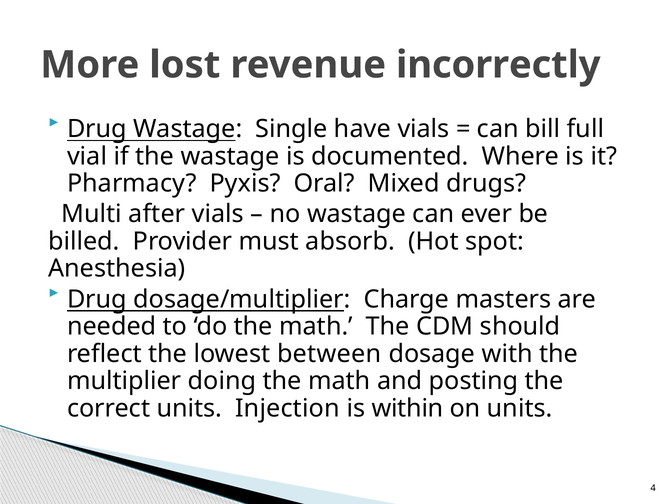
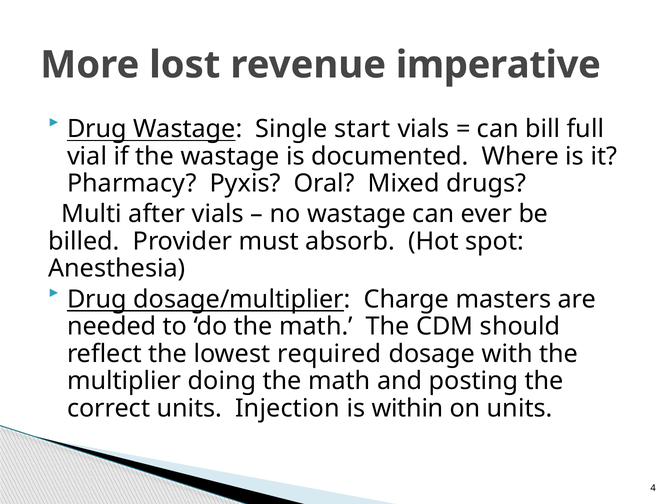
incorrectly: incorrectly -> imperative
have: have -> start
between: between -> required
